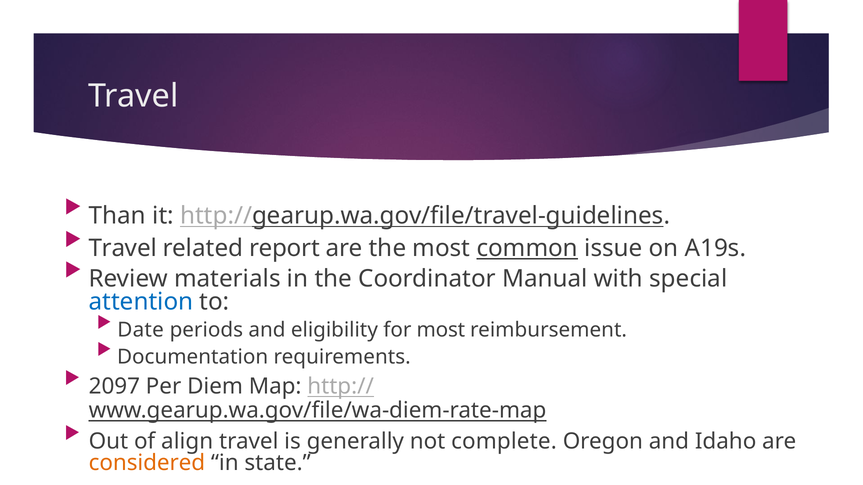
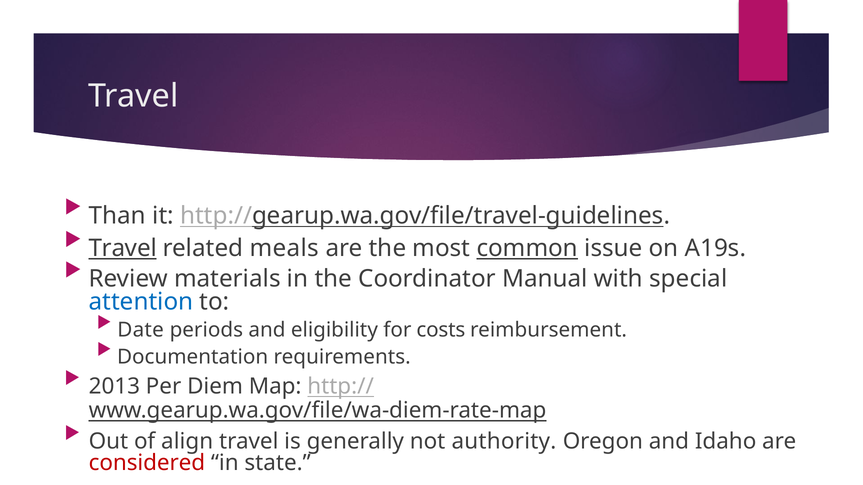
Travel at (123, 248) underline: none -> present
report: report -> meals
for most: most -> costs
2097: 2097 -> 2013
complete: complete -> authority
considered colour: orange -> red
